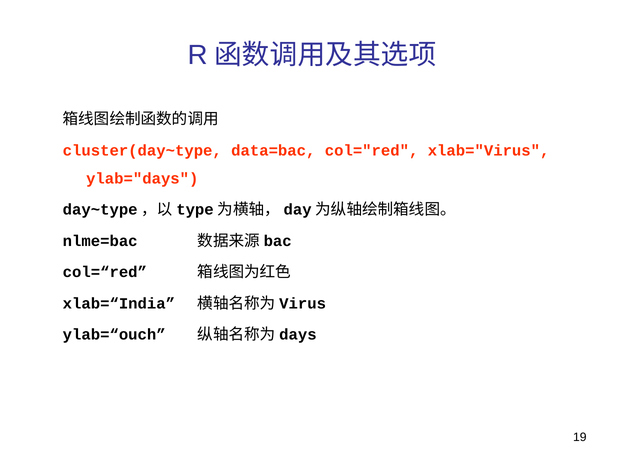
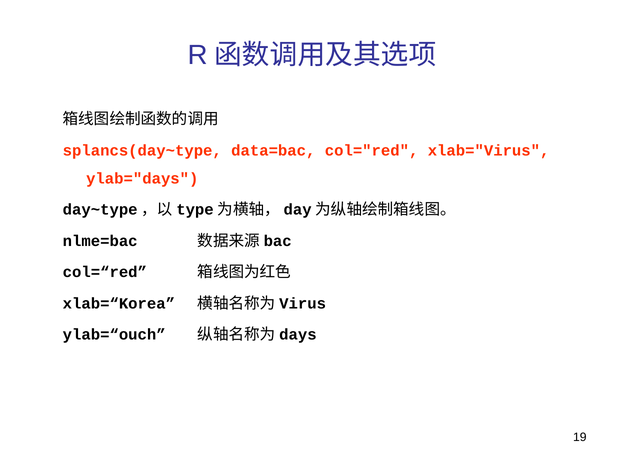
cluster(day~type: cluster(day~type -> splancs(day~type
xlab=“India: xlab=“India -> xlab=“Korea
